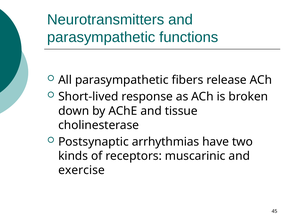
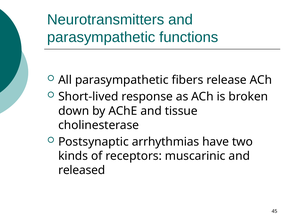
exercise: exercise -> released
